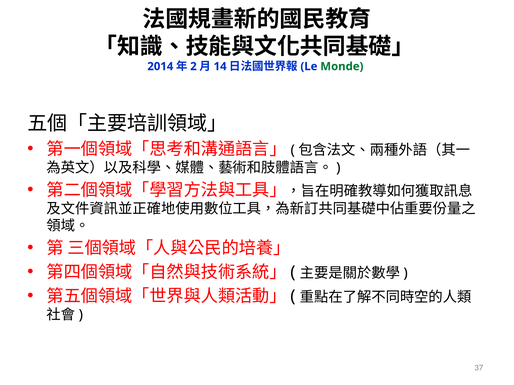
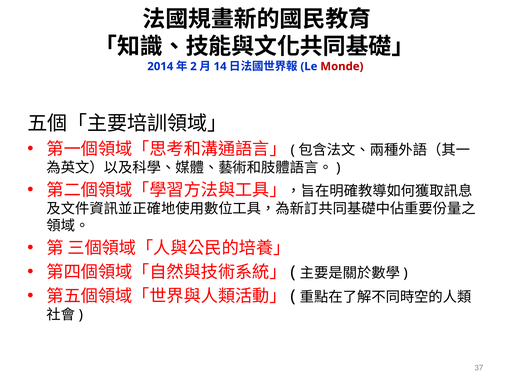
Monde colour: green -> red
